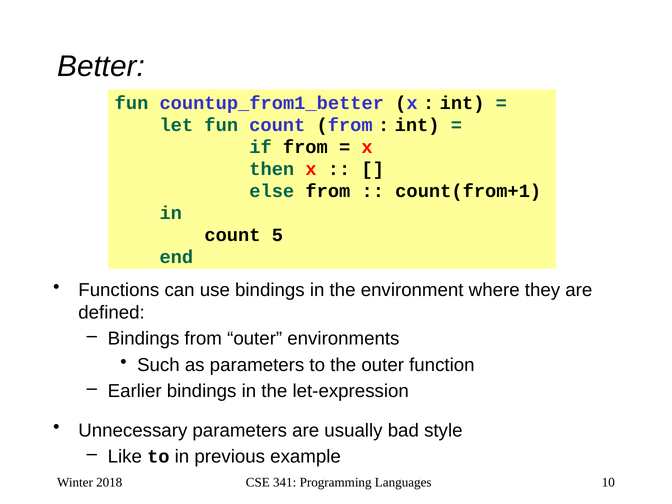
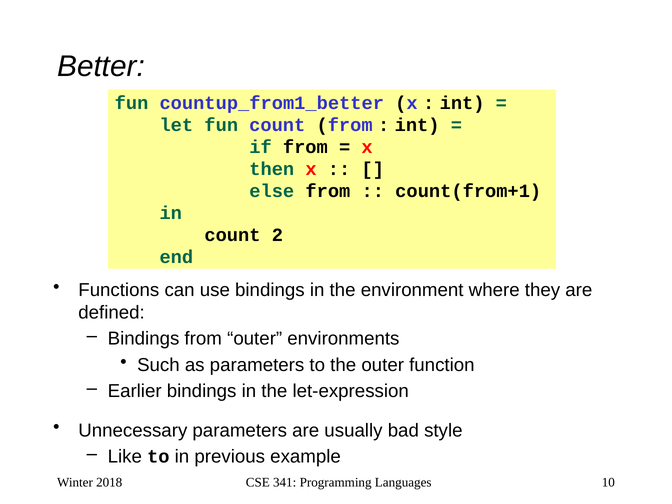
5: 5 -> 2
